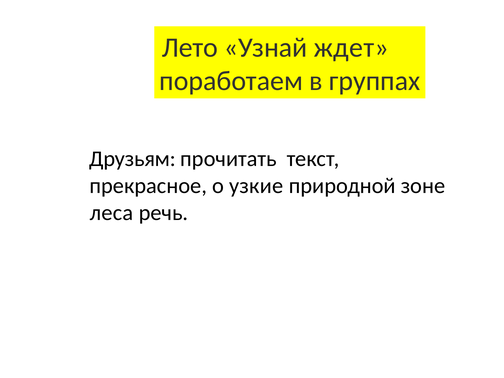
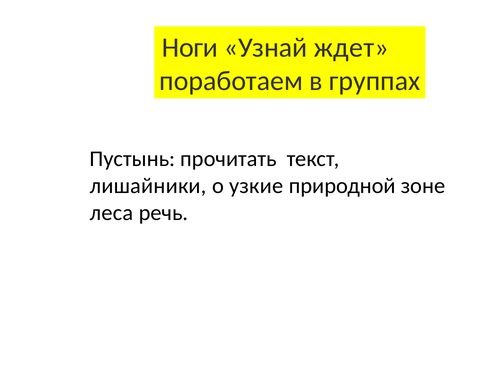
Лето: Лето -> Ноги
Друзьям: Друзьям -> Пустынь
прекрасное: прекрасное -> лишайники
